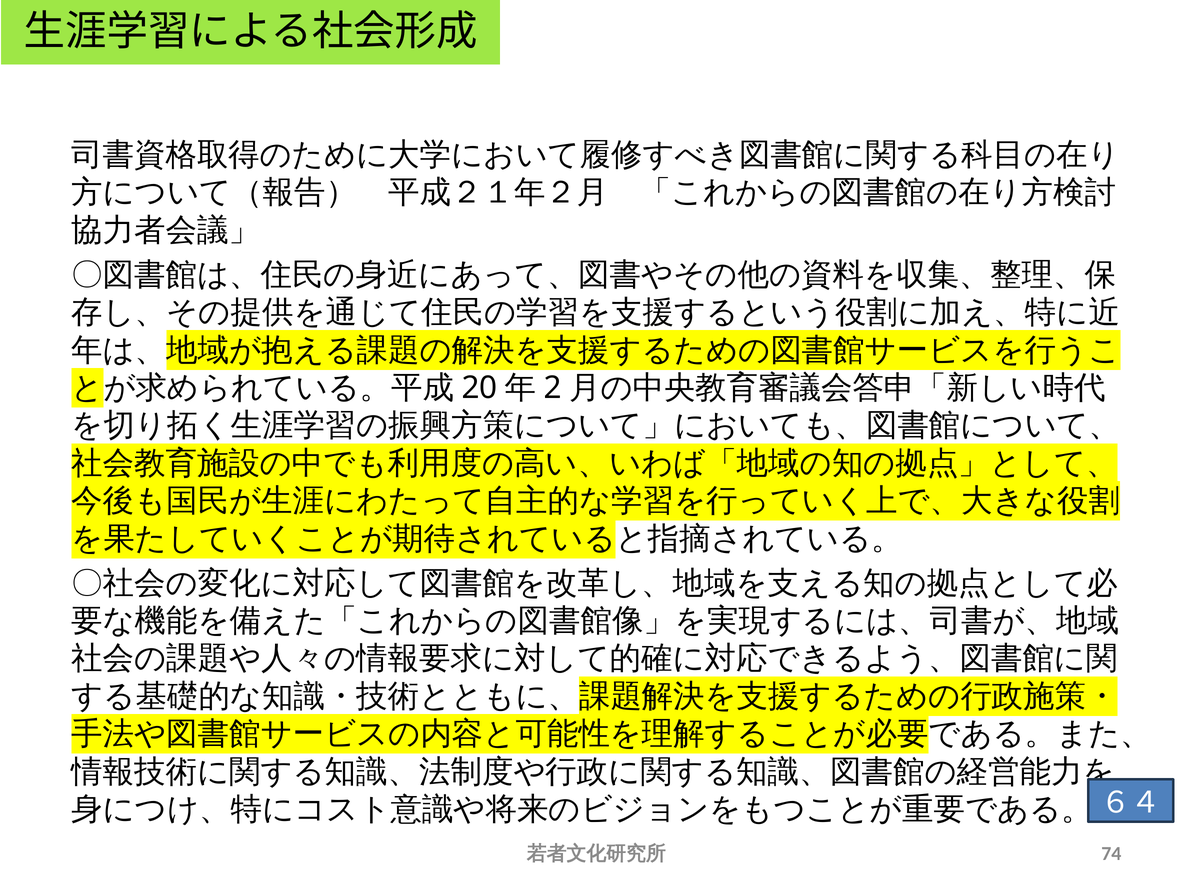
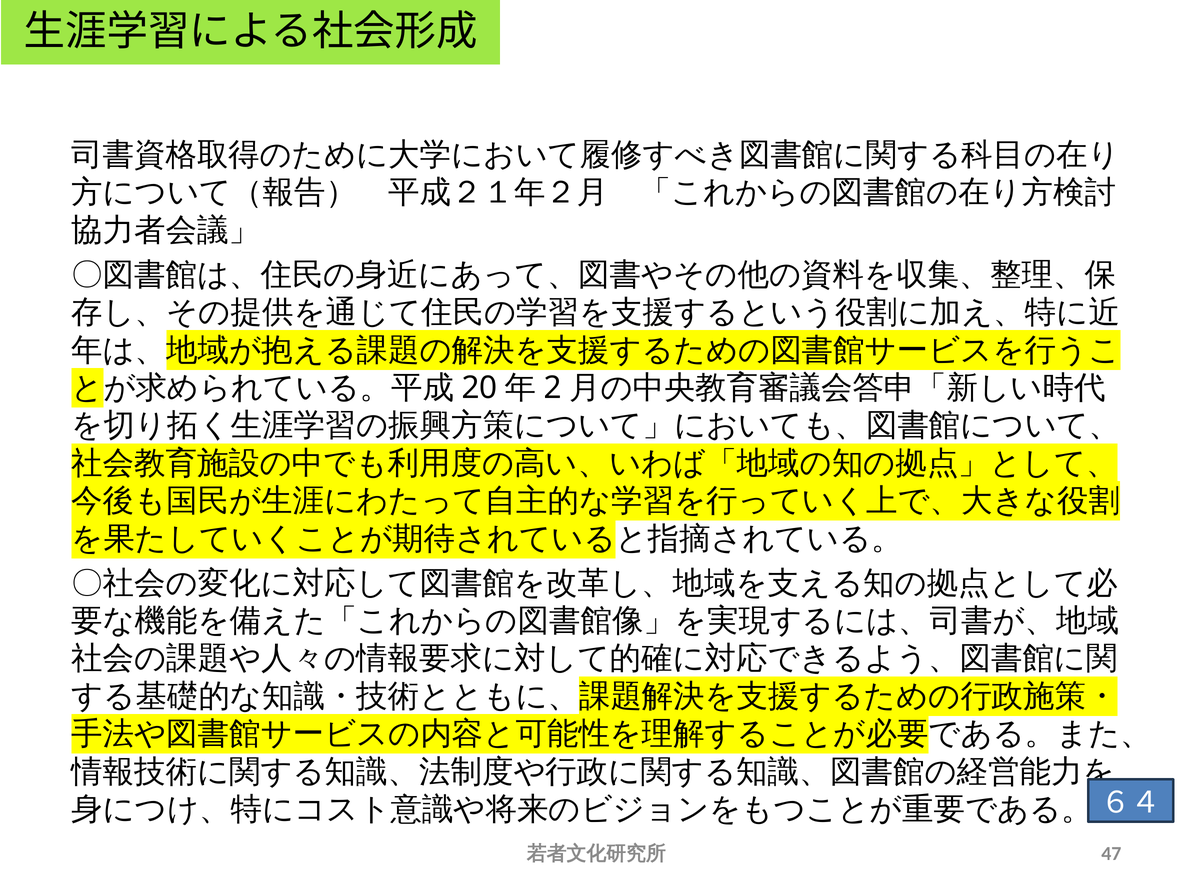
74: 74 -> 47
